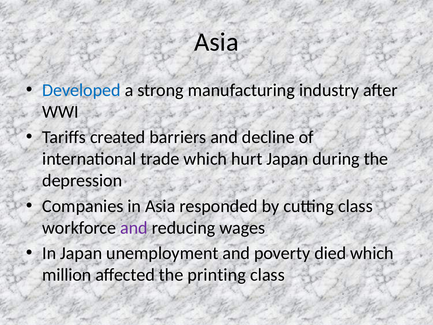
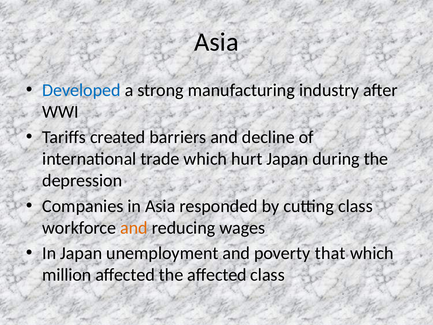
and at (134, 228) colour: purple -> orange
died: died -> that
the printing: printing -> affected
